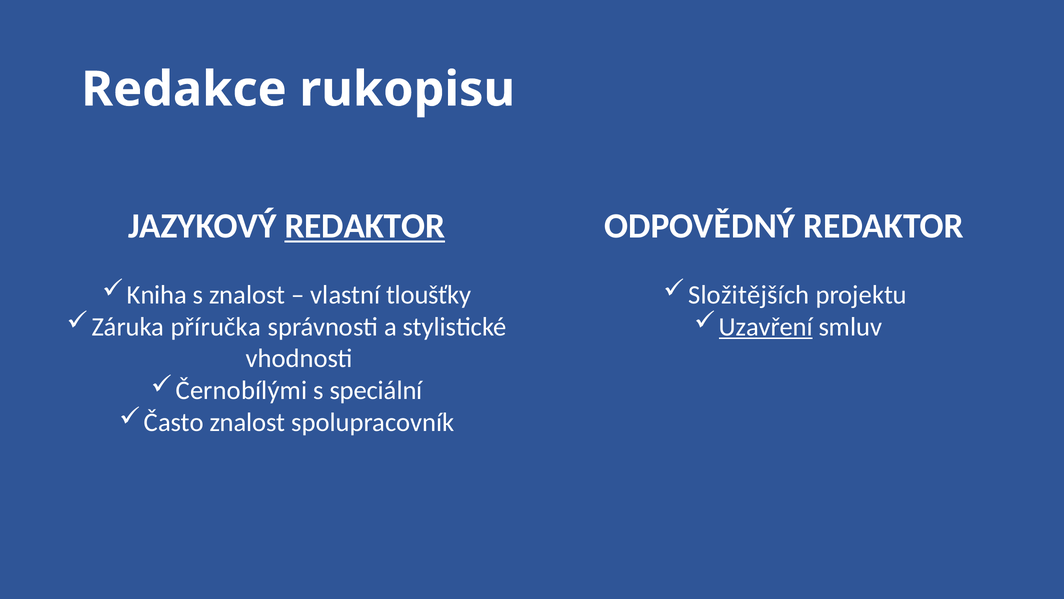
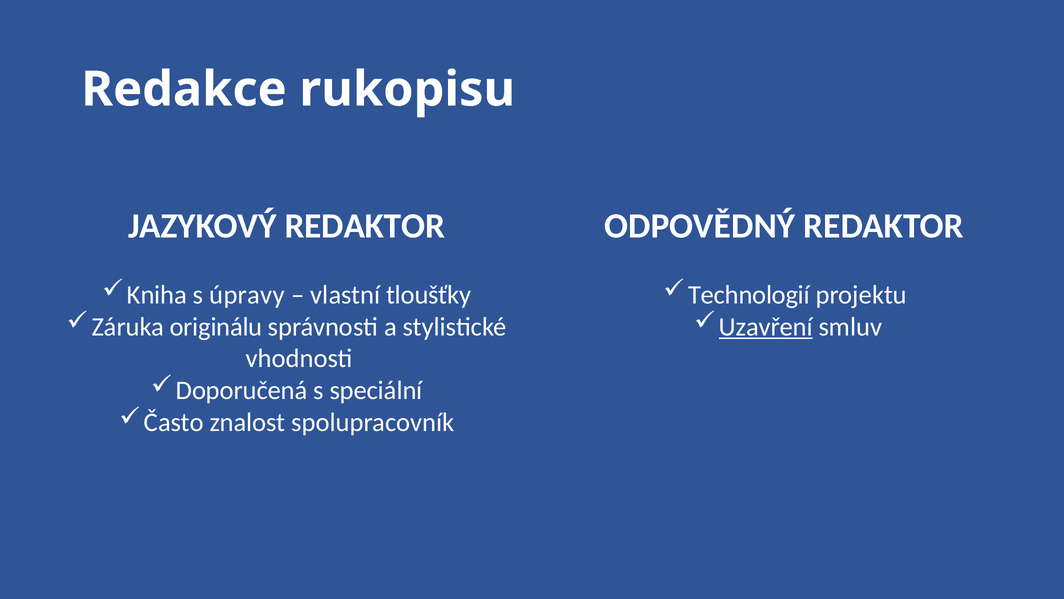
REDAKTOR at (365, 226) underline: present -> none
s znalost: znalost -> úpravy
Složitějších: Složitějších -> Technologií
příručka: příručka -> originálu
Černobílými: Černobílými -> Doporučená
